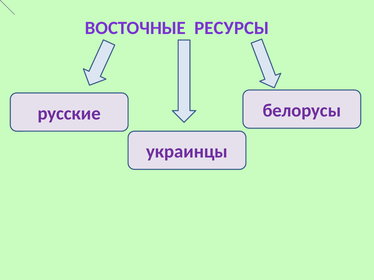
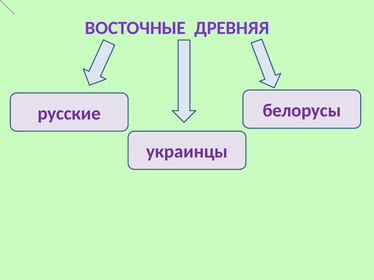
РЕСУРСЫ: РЕСУРСЫ -> ДРЕВНЯЯ
